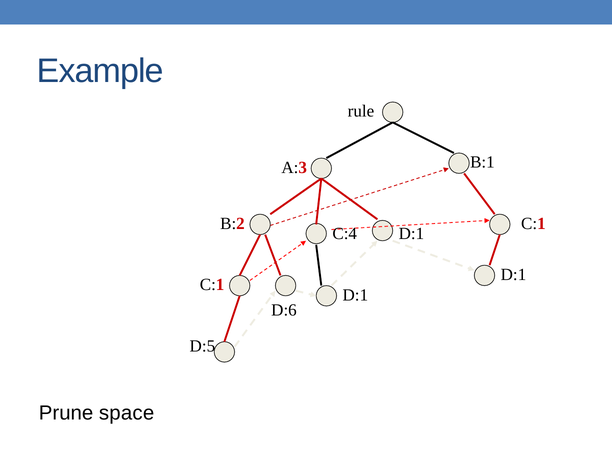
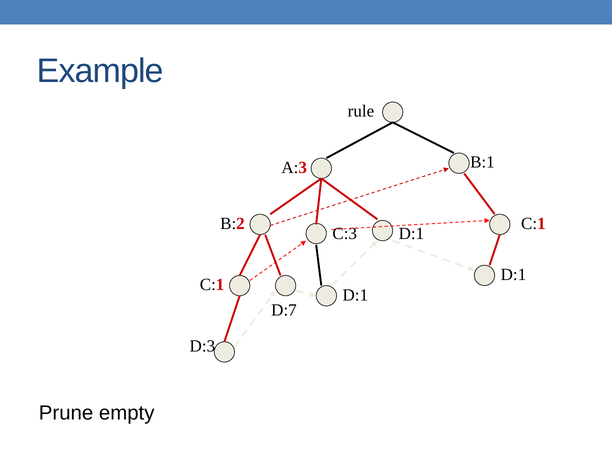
C:4: C:4 -> C:3
D:6: D:6 -> D:7
D:5: D:5 -> D:3
space: space -> empty
